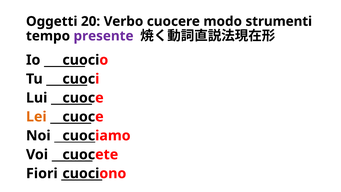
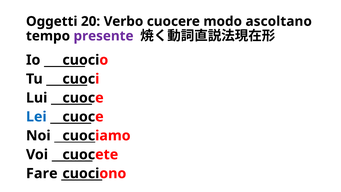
strumenti: strumenti -> ascoltano
Lei colour: orange -> blue
Fiori: Fiori -> Fare
